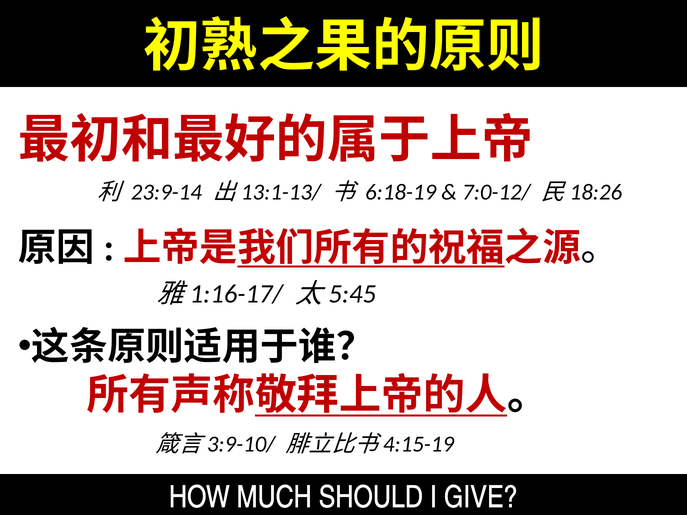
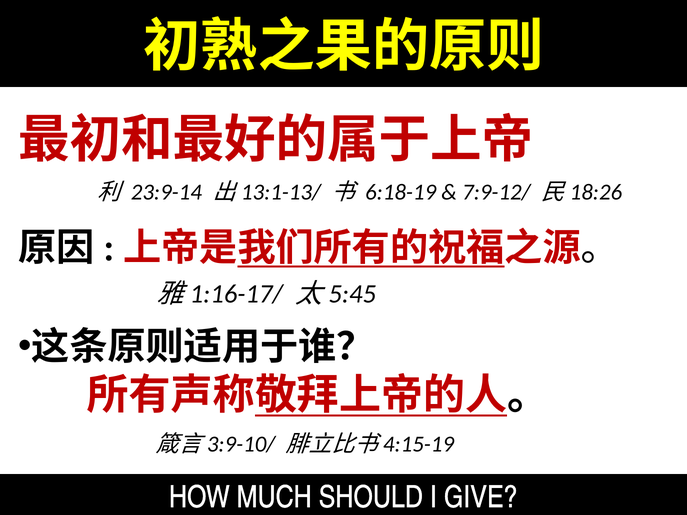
7:0-12/: 7:0-12/ -> 7:9-12/
